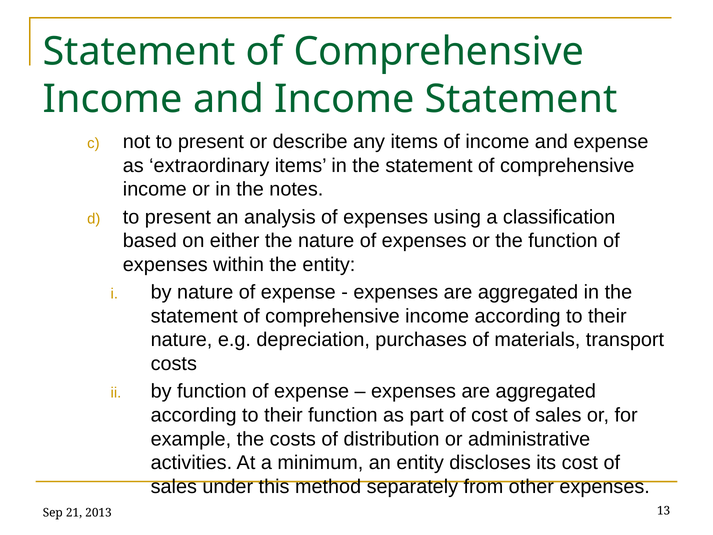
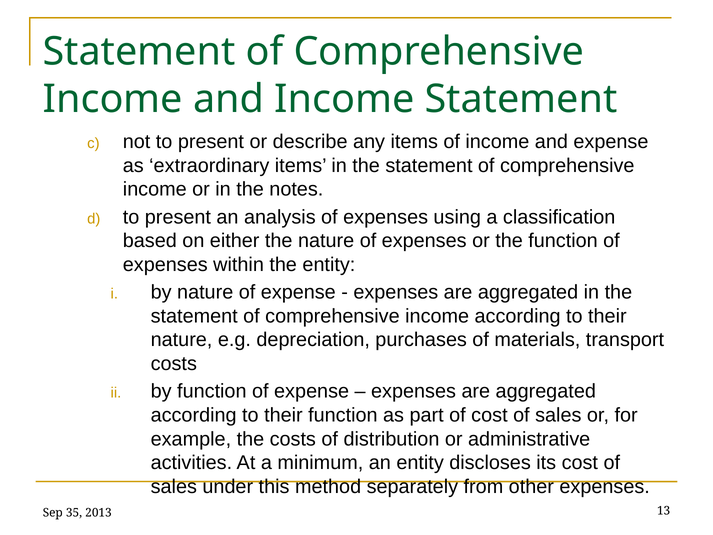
21: 21 -> 35
